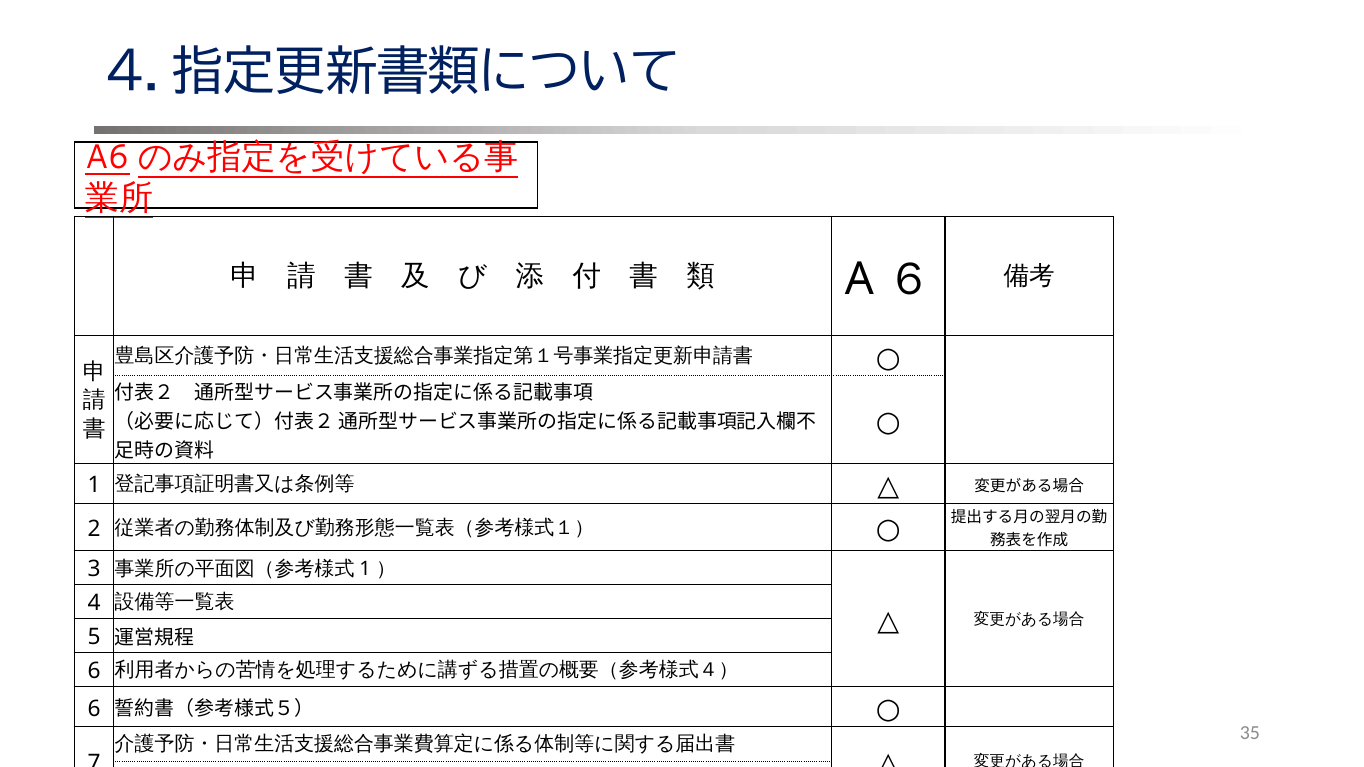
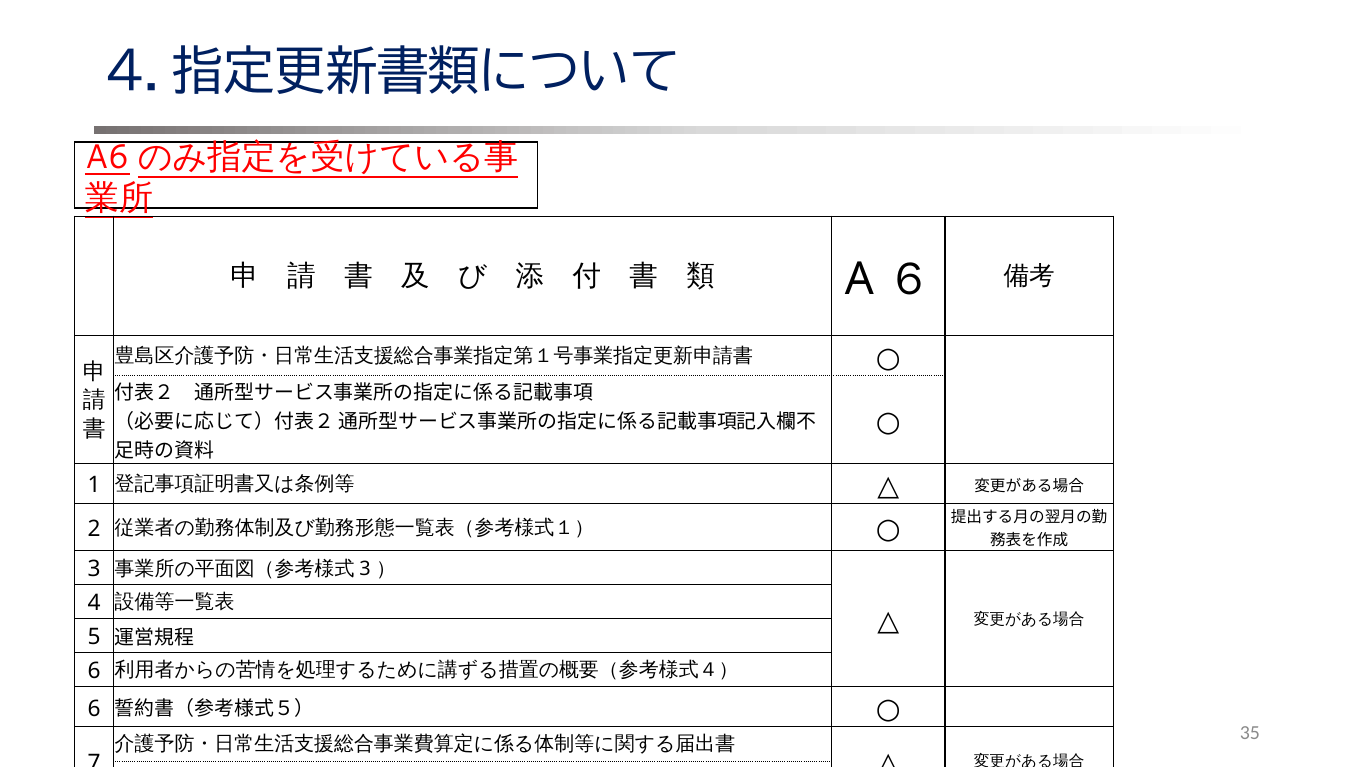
1 at (365, 569): 1 -> 3
